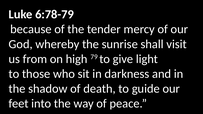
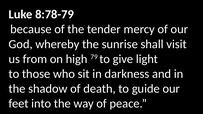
6:78-79: 6:78-79 -> 8:78-79
